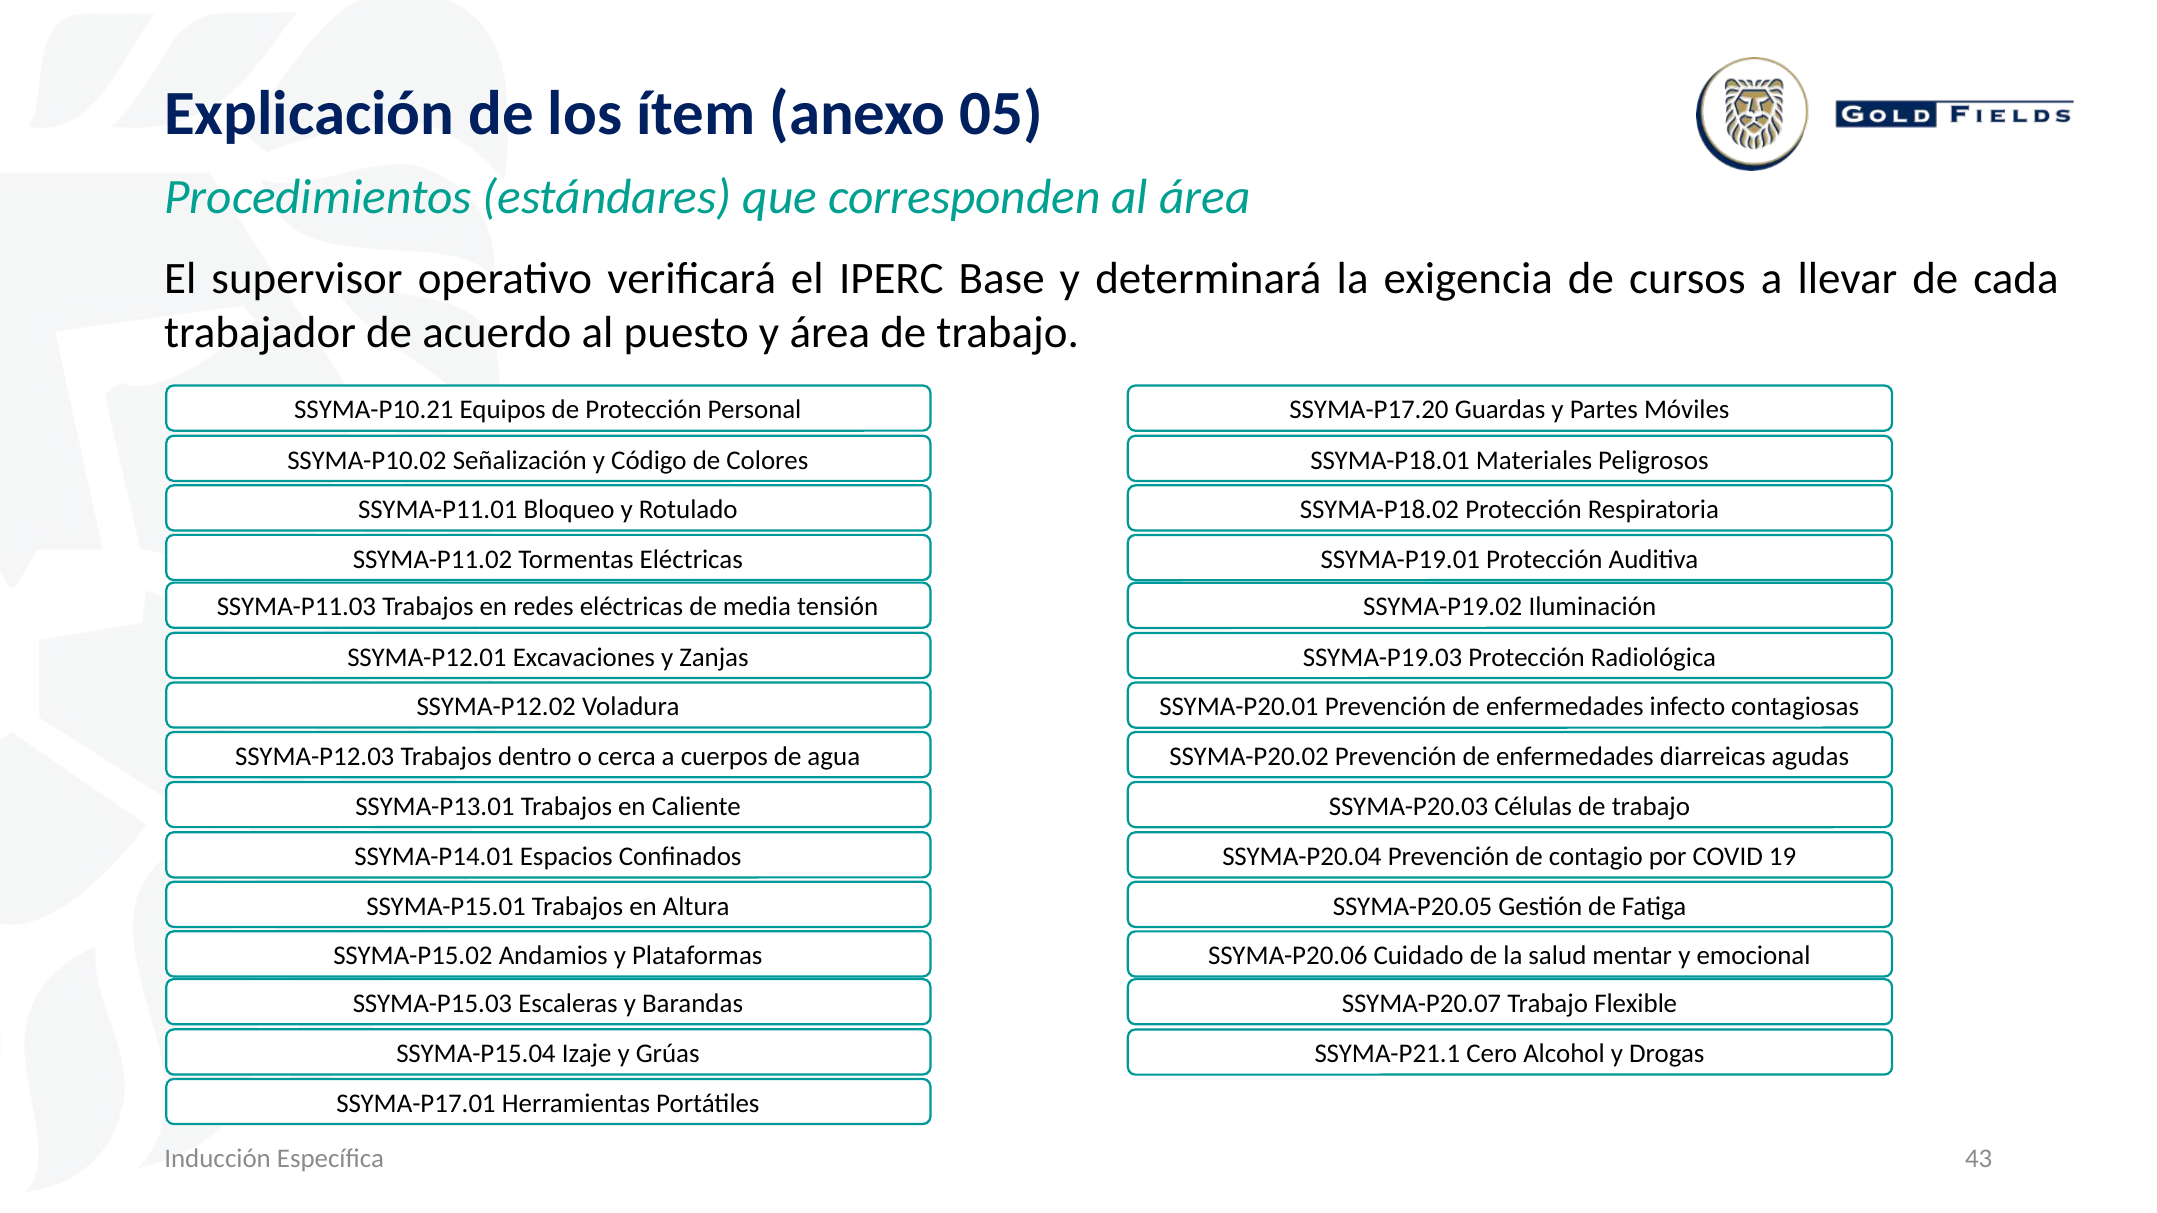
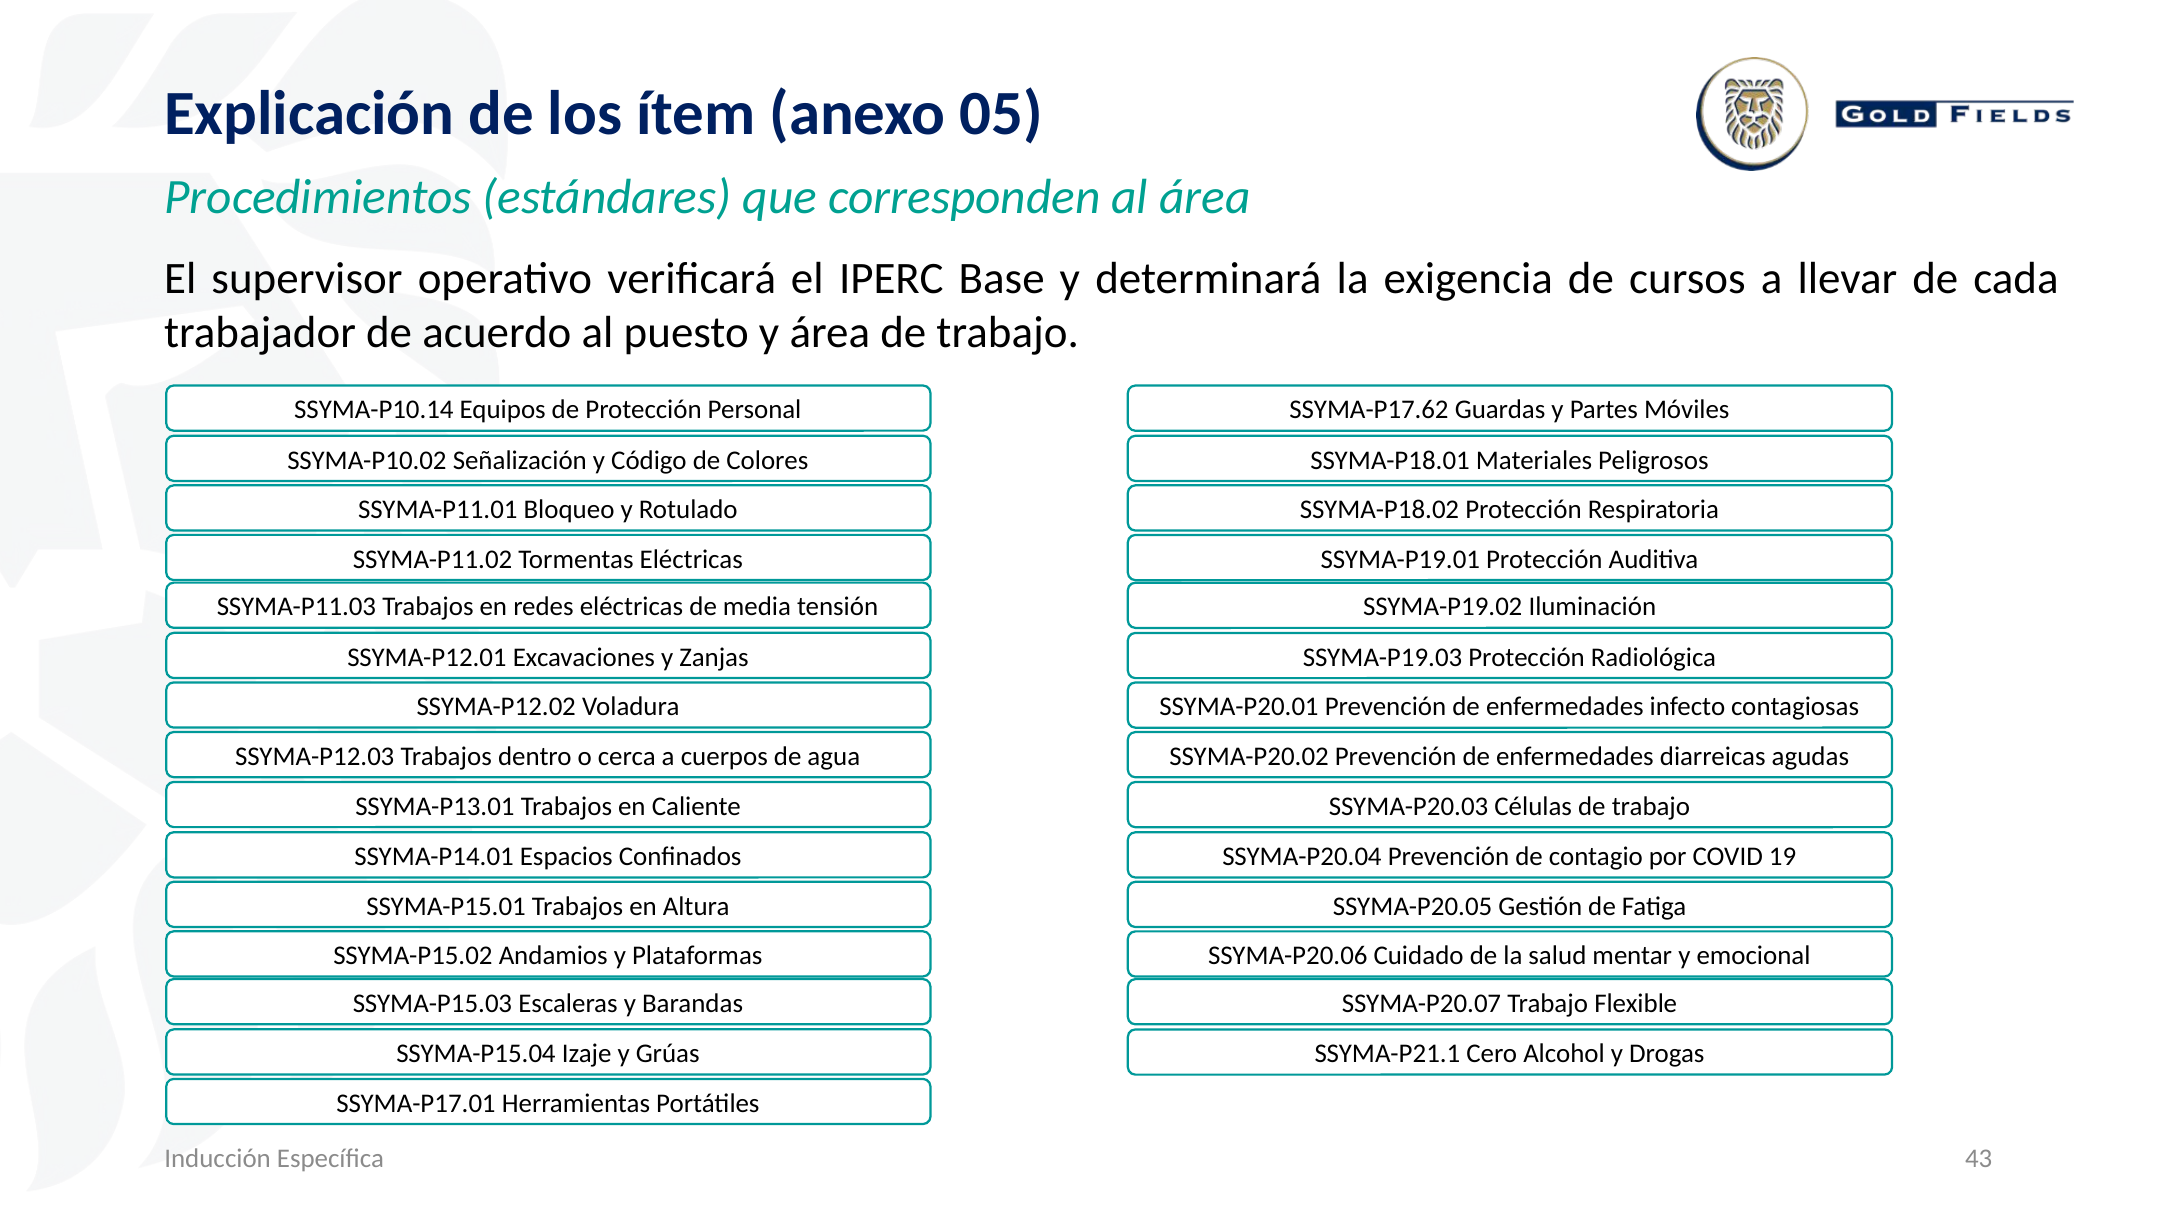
SSYMA-P10.21: SSYMA-P10.21 -> SSYMA-P10.14
SSYMA-P17.20: SSYMA-P17.20 -> SSYMA-P17.62
